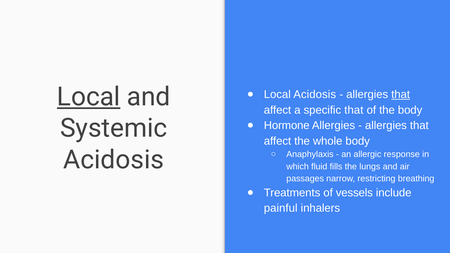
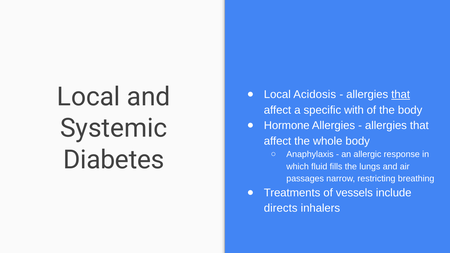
Local at (89, 97) underline: present -> none
specific that: that -> with
Acidosis at (114, 160): Acidosis -> Diabetes
painful: painful -> directs
